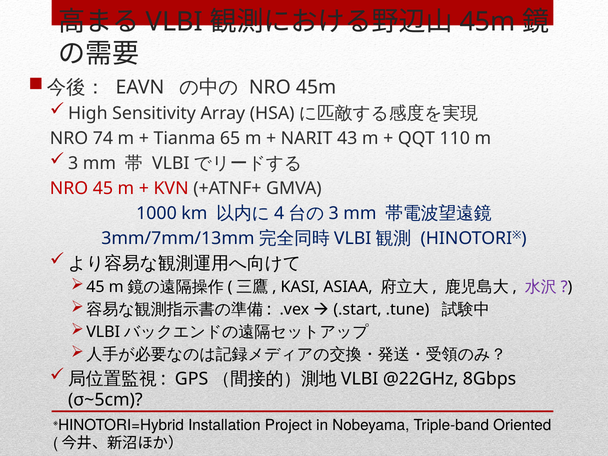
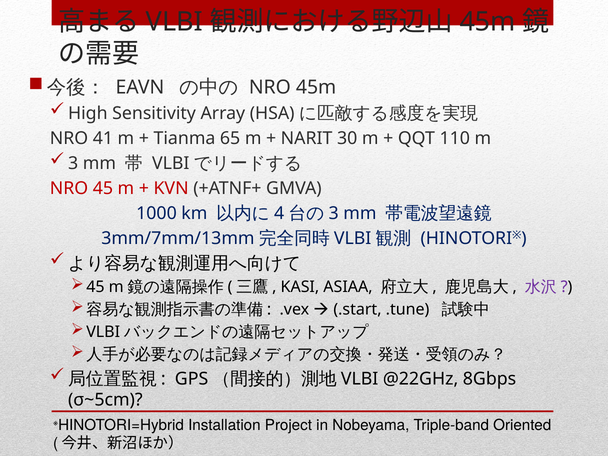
74: 74 -> 41
43: 43 -> 30
